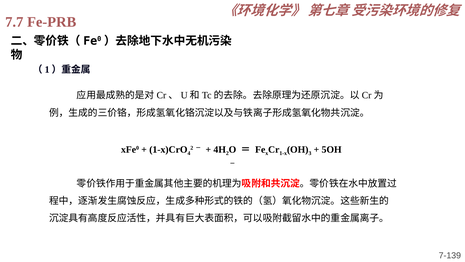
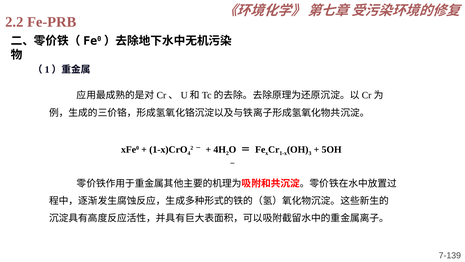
7.7: 7.7 -> 2.2
